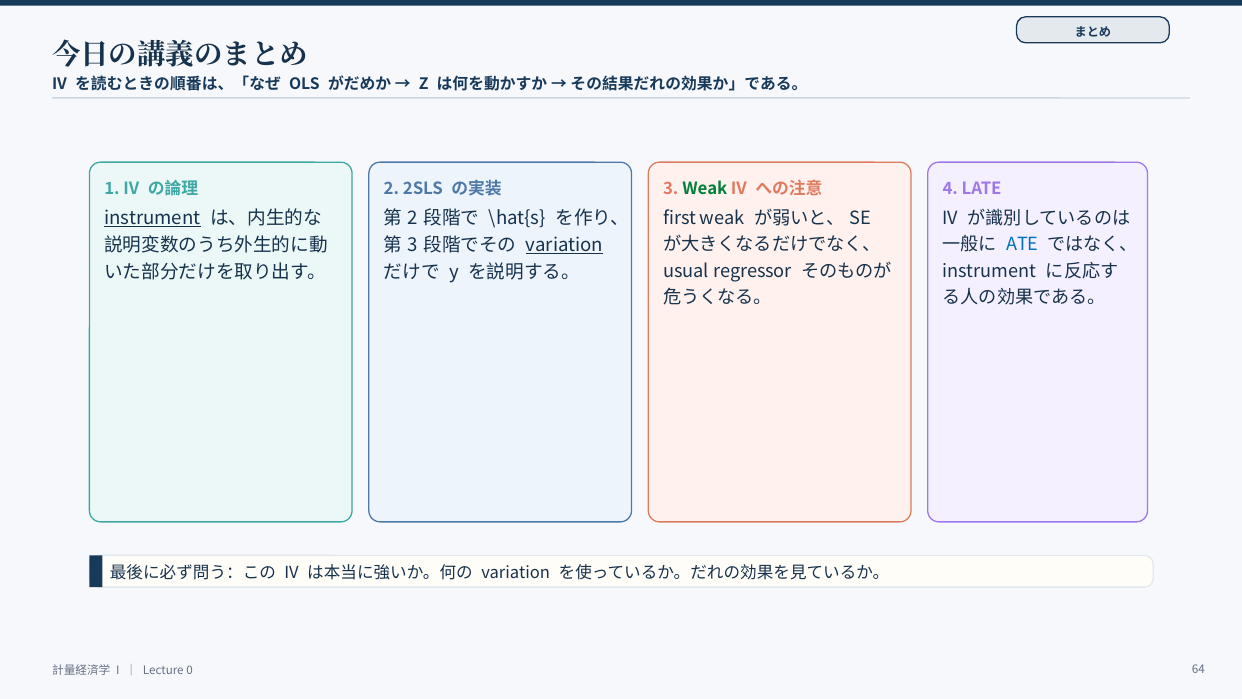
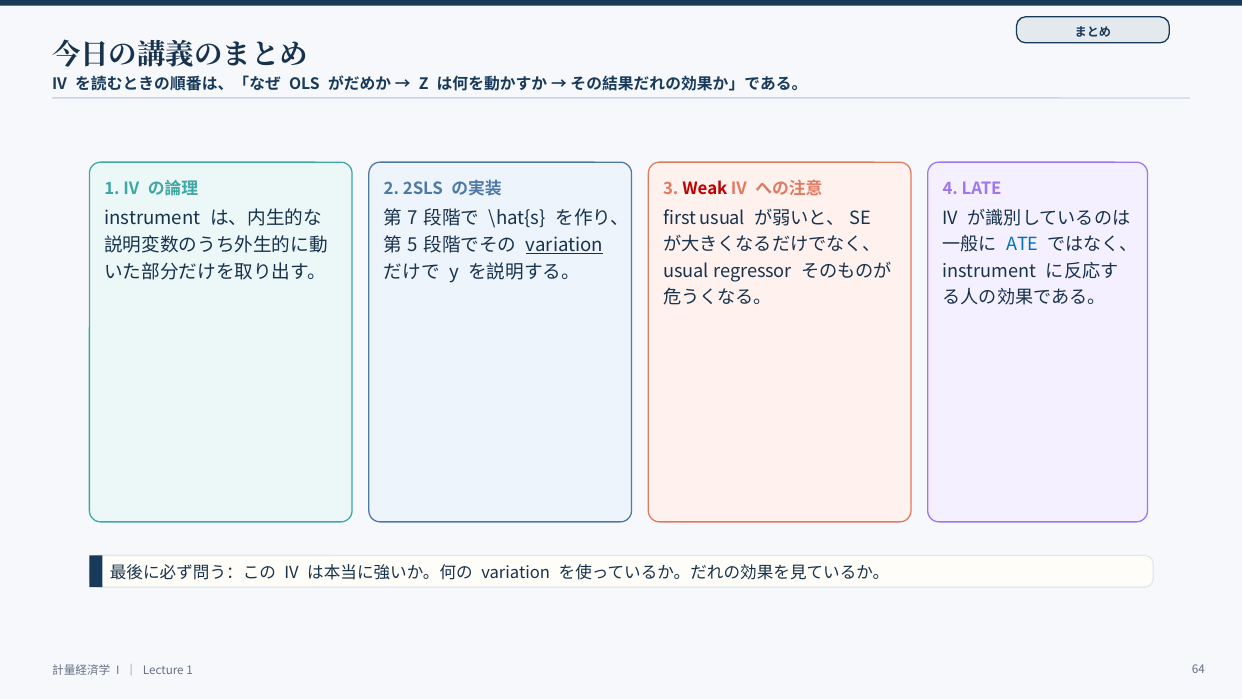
Weak at (705, 189) colour: green -> red
first weak: weak -> usual
instrument at (152, 218) underline: present -> none
2 at (413, 218): 2 -> 7
3 at (413, 246): 3 -> 5
Lecture 0: 0 -> 1
